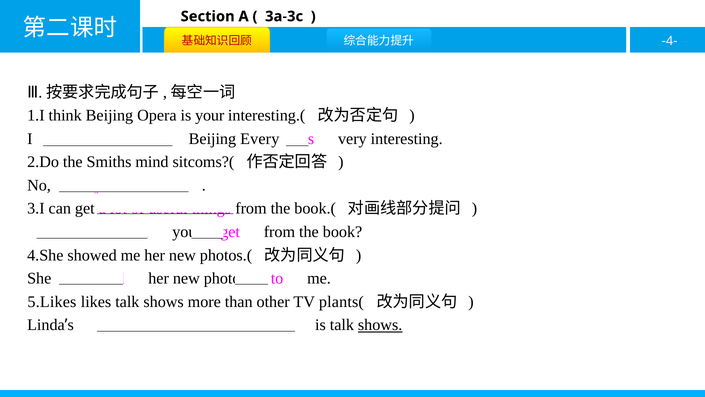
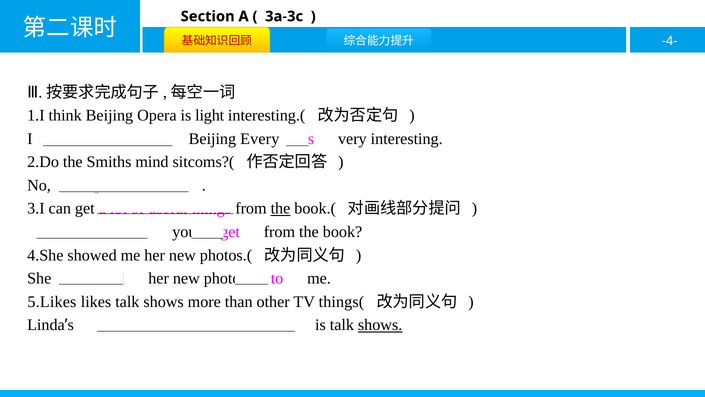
your: your -> light
the at (280, 208) underline: none -> present
plants(: plants( -> things(
